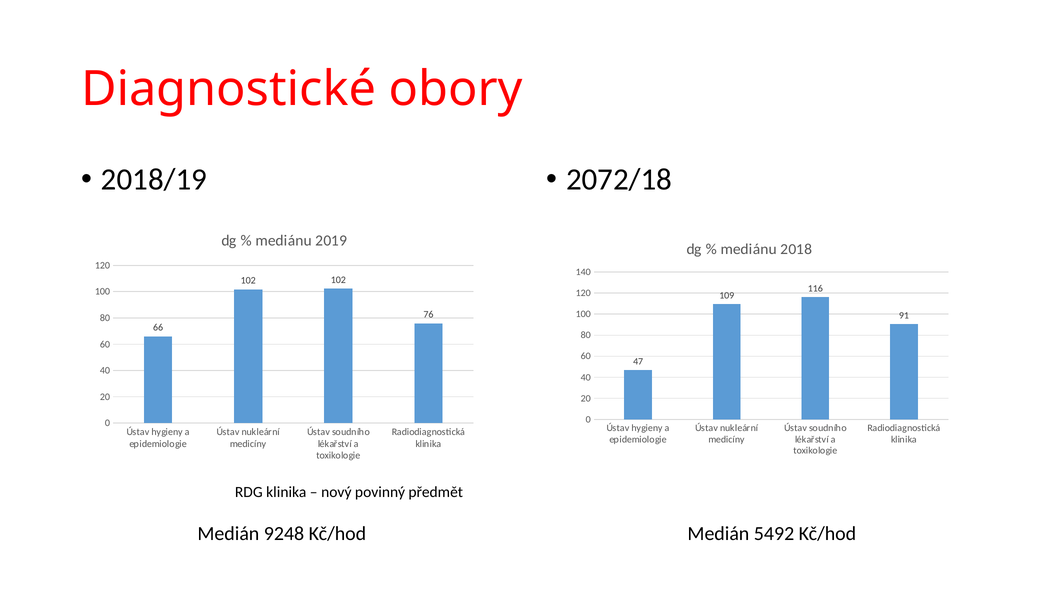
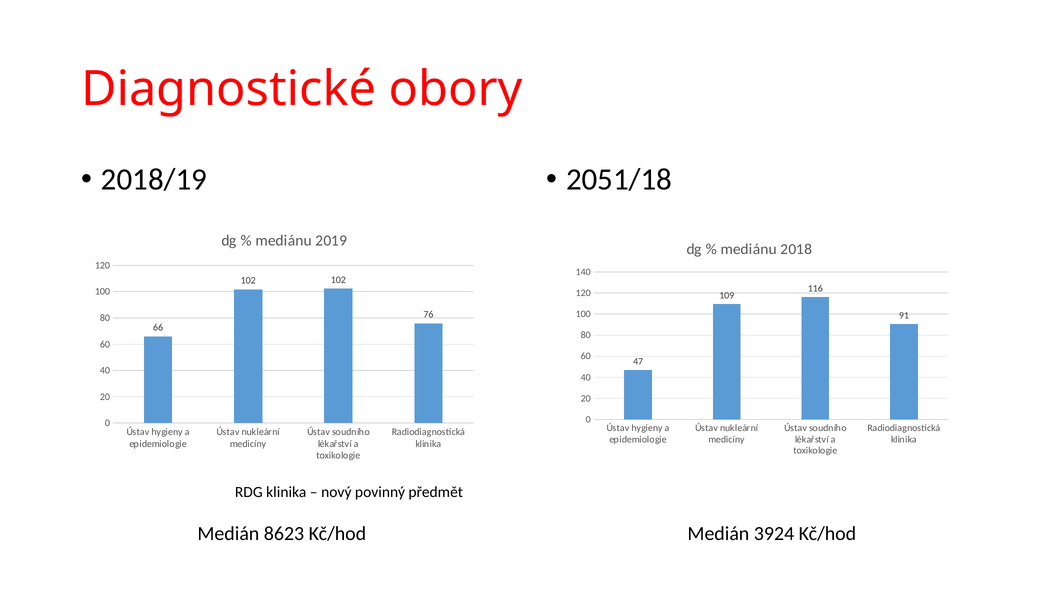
2072/18: 2072/18 -> 2051/18
9248: 9248 -> 8623
5492: 5492 -> 3924
